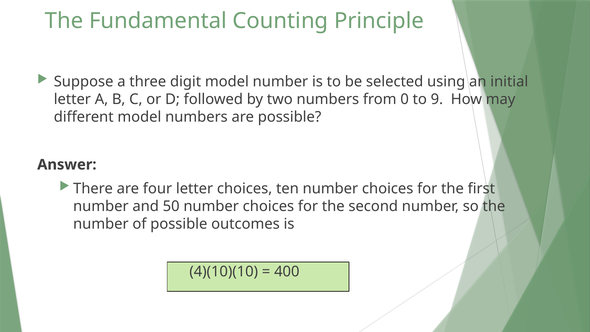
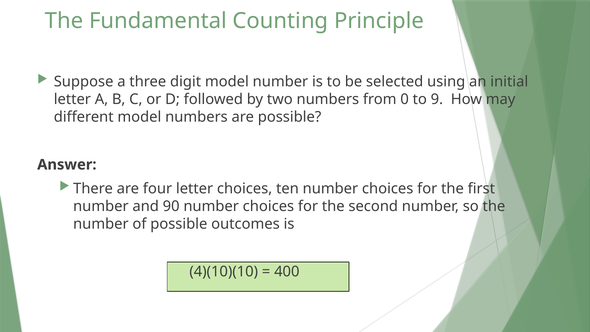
50: 50 -> 90
